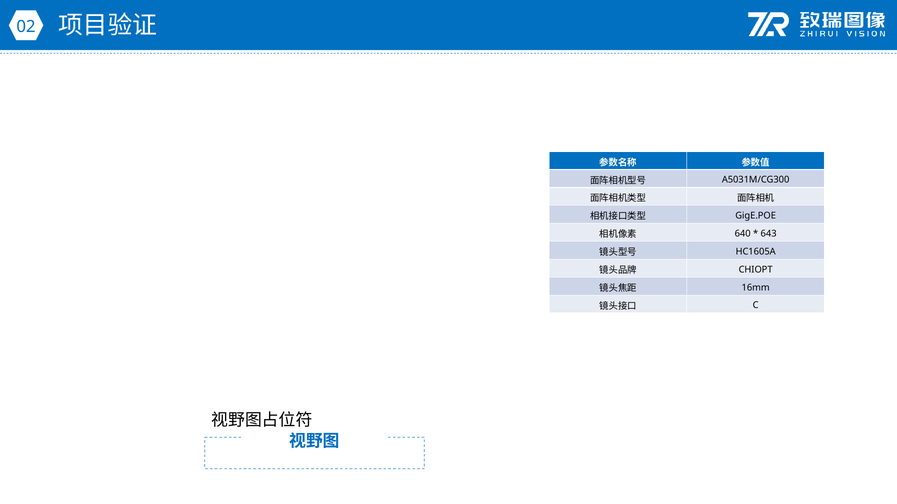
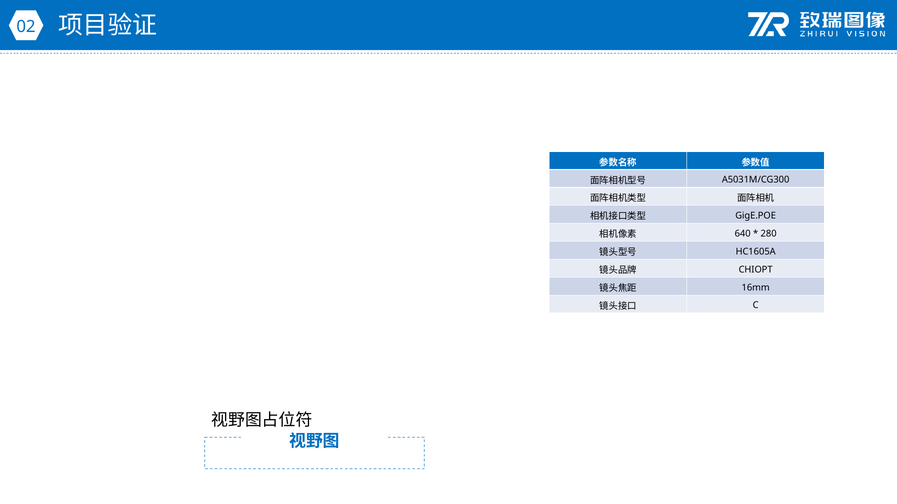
643: 643 -> 280
